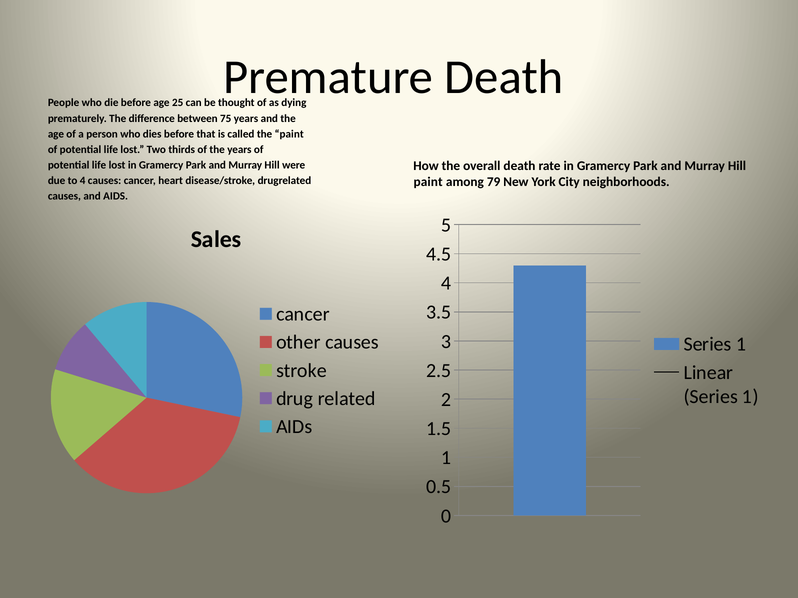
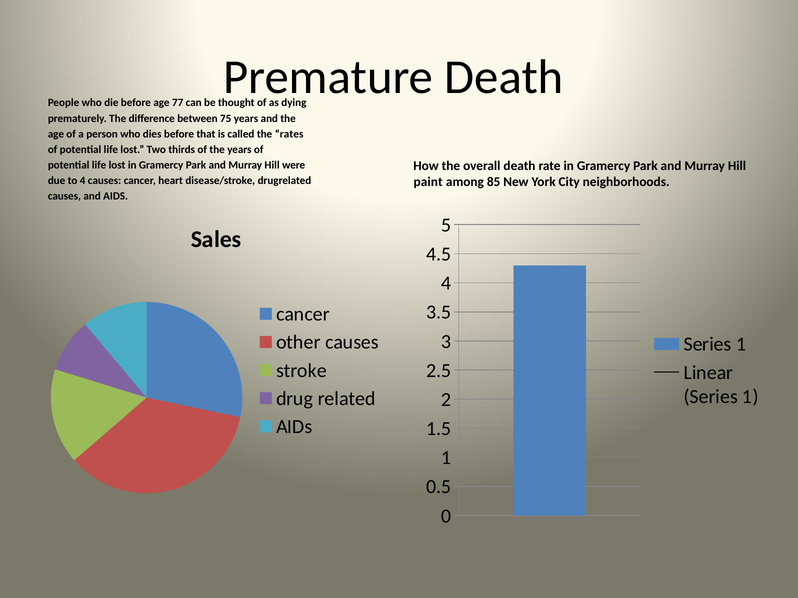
25: 25 -> 77
the paint: paint -> rates
79: 79 -> 85
